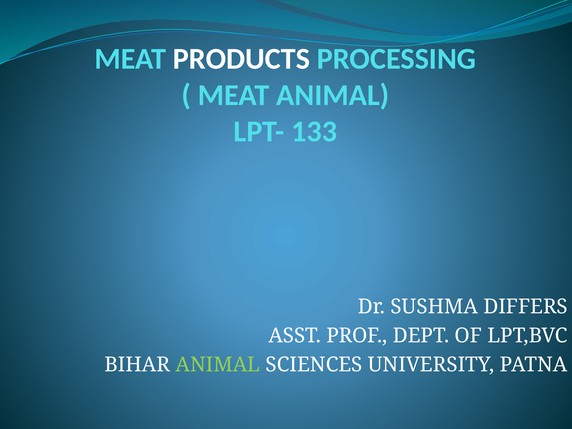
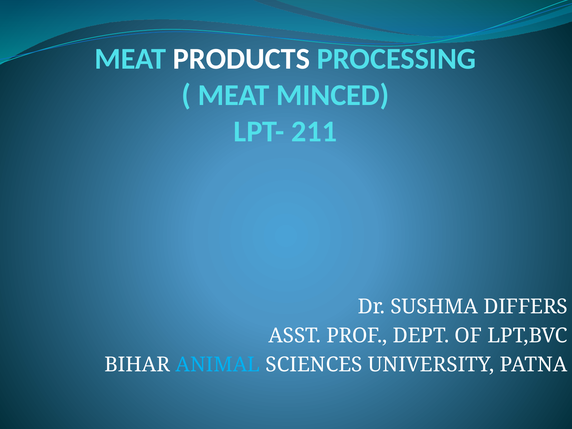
MEAT ANIMAL: ANIMAL -> MINCED
133: 133 -> 211
ANIMAL at (218, 365) colour: light green -> light blue
